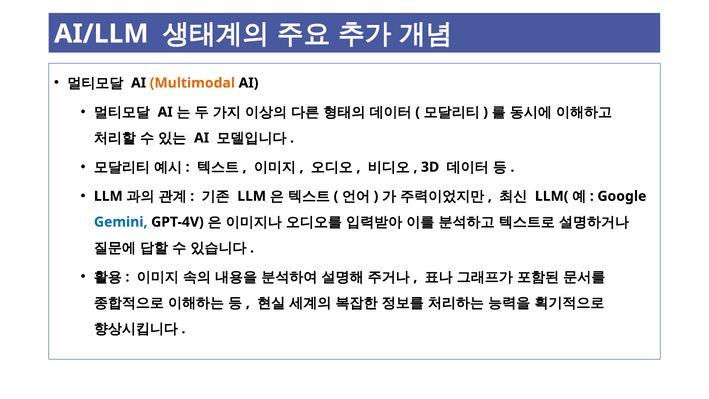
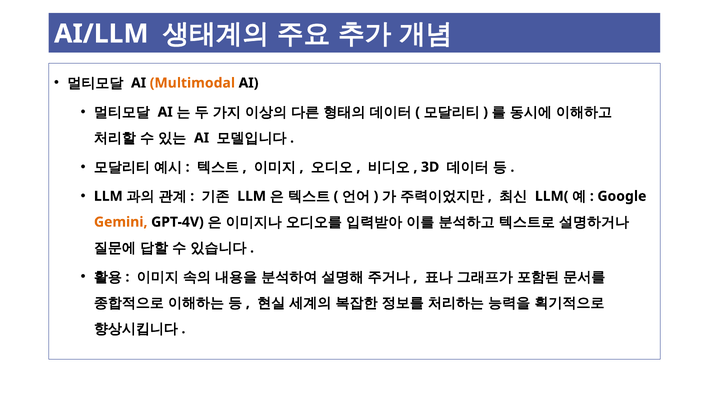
Gemini colour: blue -> orange
